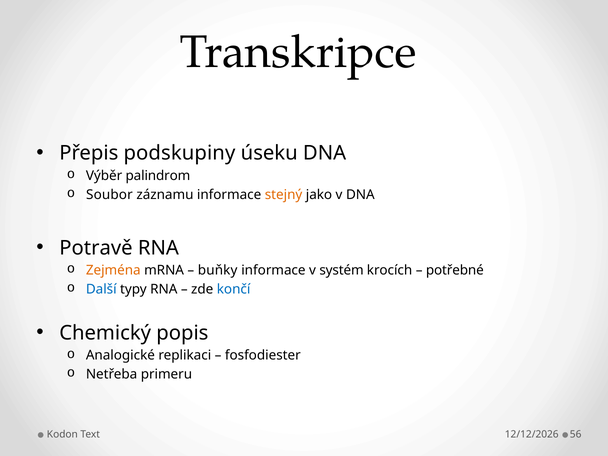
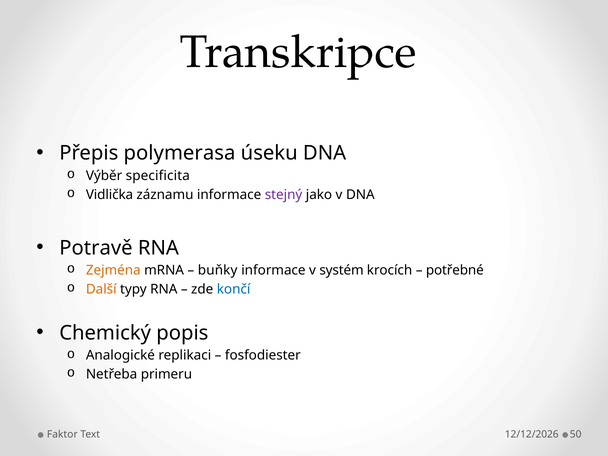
podskupiny: podskupiny -> polymerasa
palindrom: palindrom -> specificita
Soubor: Soubor -> Vidlička
stejný colour: orange -> purple
Další colour: blue -> orange
Kodon: Kodon -> Faktor
56: 56 -> 50
